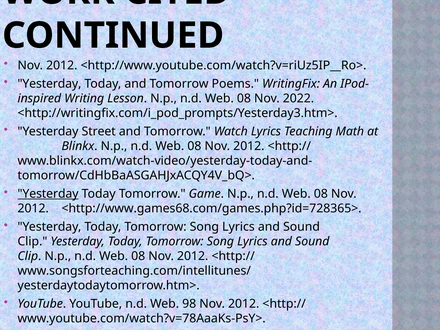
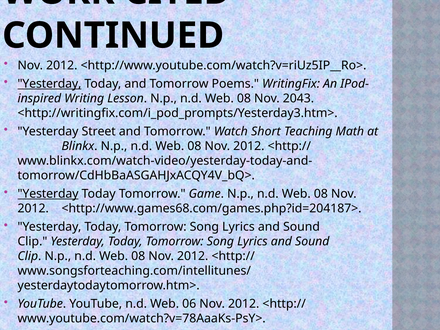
Yesterday at (49, 84) underline: none -> present
2022: 2022 -> 2043
Watch Lyrics: Lyrics -> Short
<http://www.games68.com/games.php?id=728365>: <http://www.games68.com/games.php?id=728365> -> <http://www.games68.com/games.php?id=204187>
98: 98 -> 06
